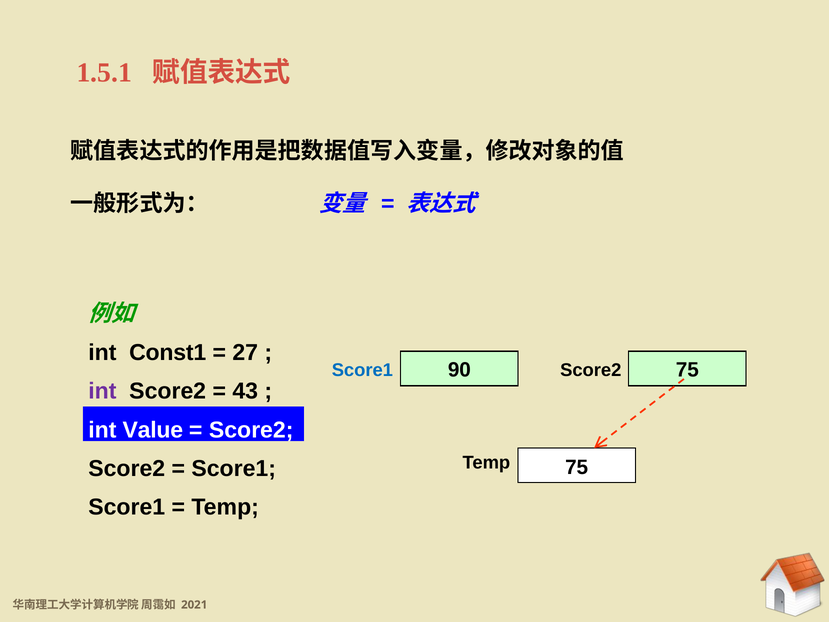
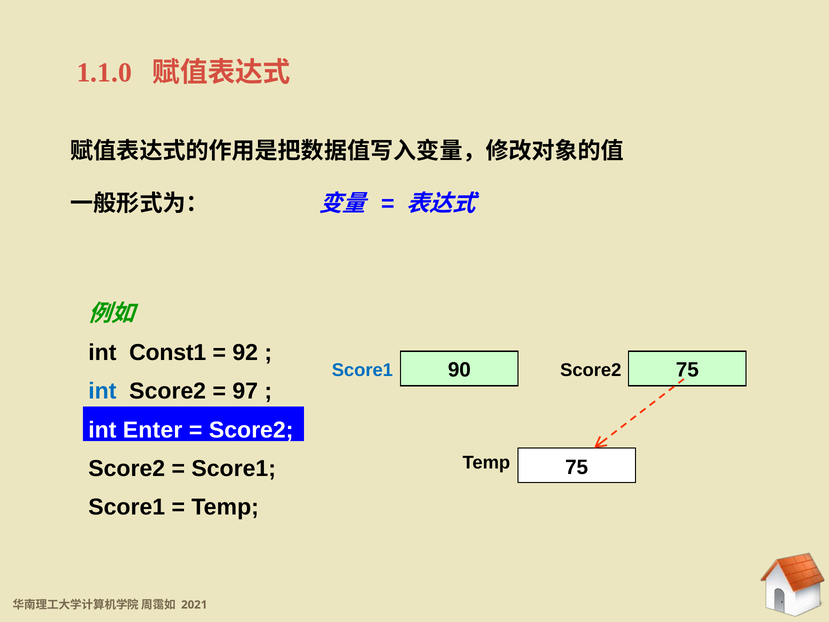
1.5.1: 1.5.1 -> 1.1.0
27: 27 -> 92
int at (102, 391) colour: purple -> blue
43: 43 -> 97
Value: Value -> Enter
